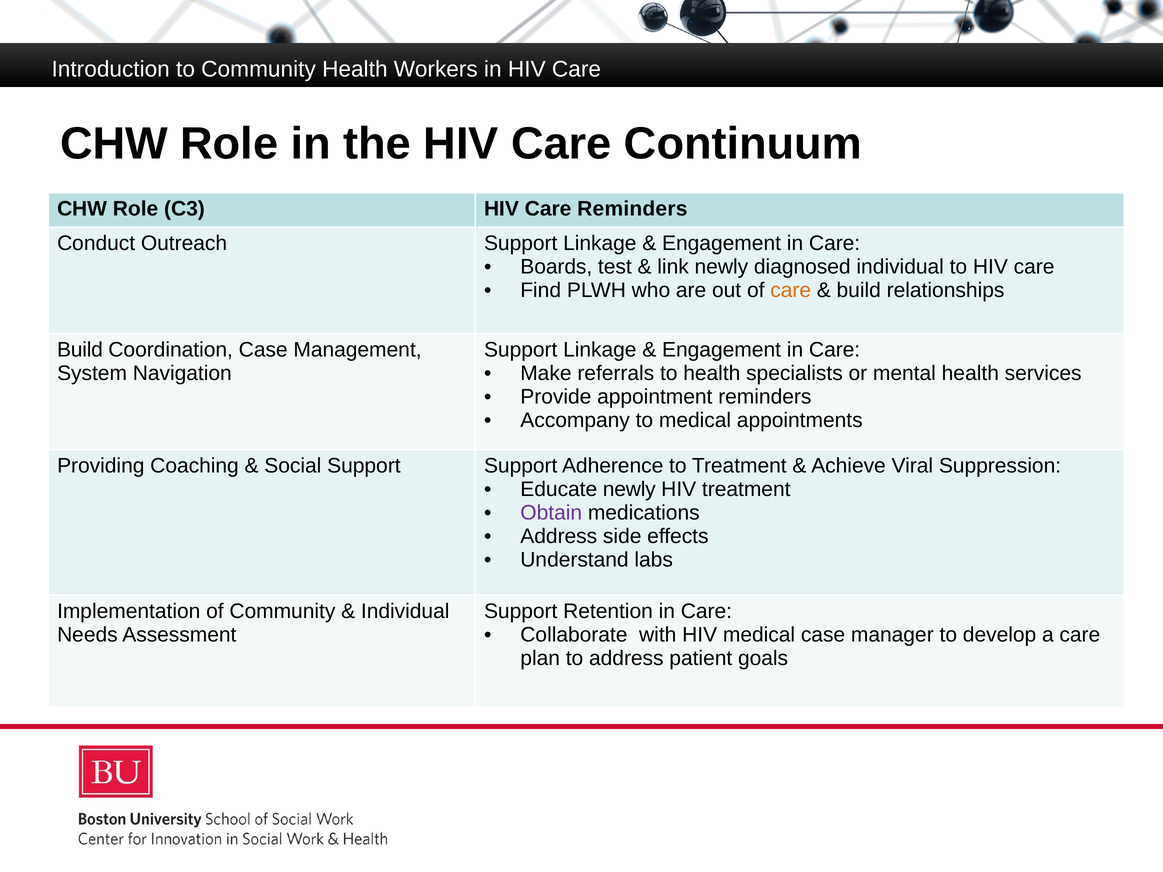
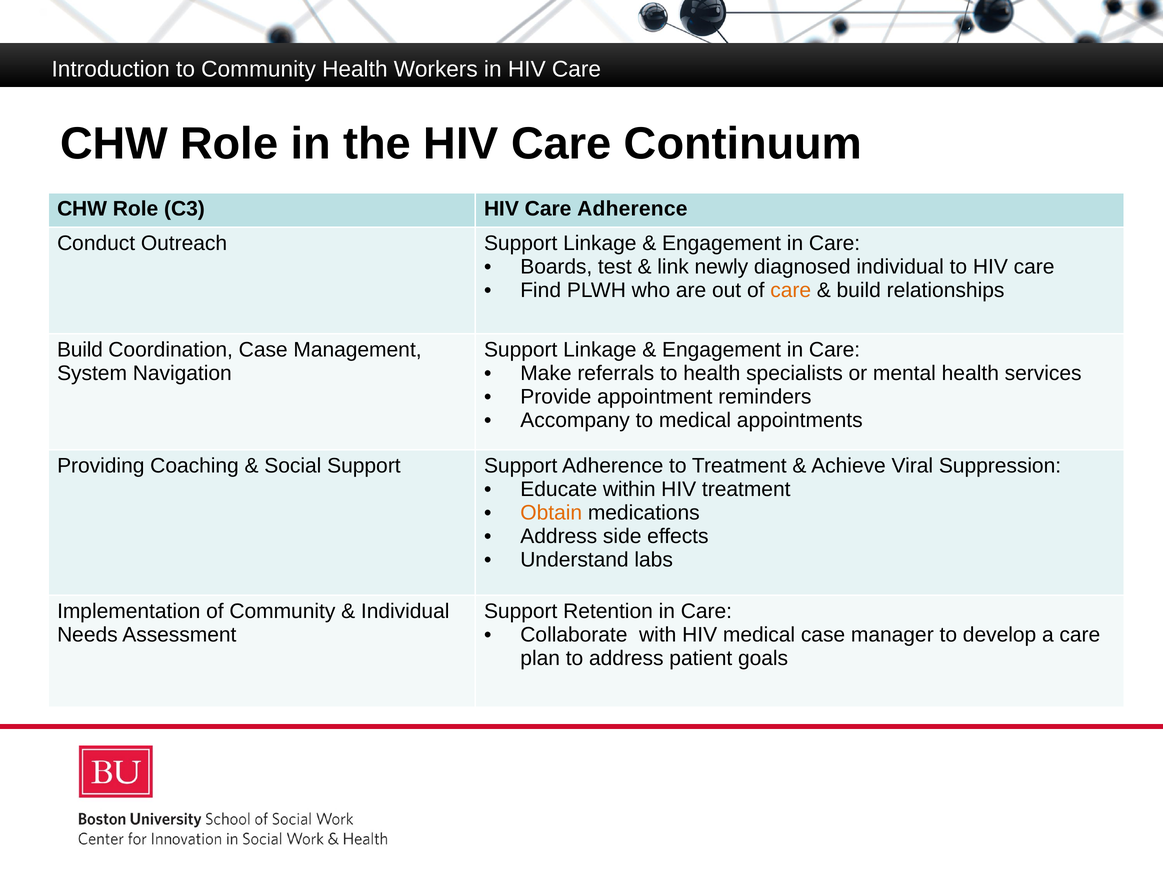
Care Reminders: Reminders -> Adherence
Educate newly: newly -> within
Obtain colour: purple -> orange
